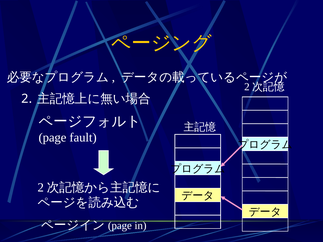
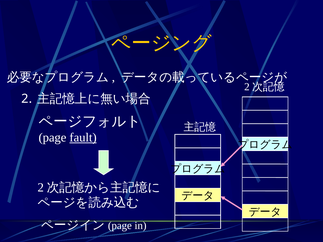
fault underline: none -> present
